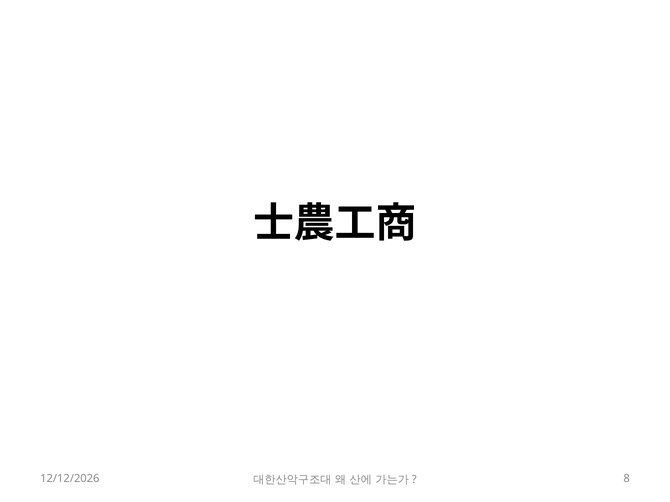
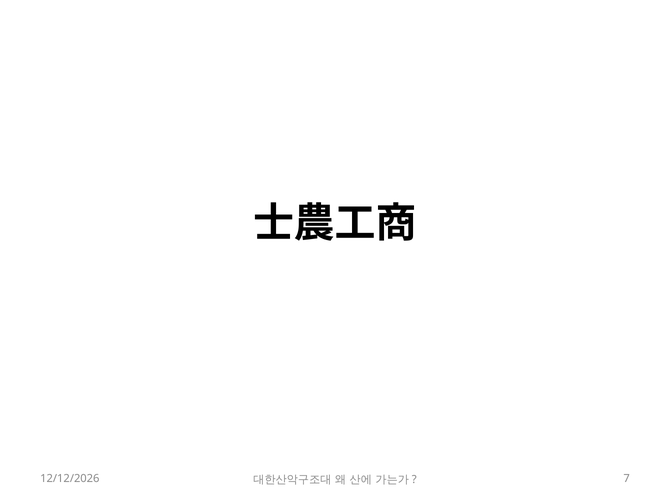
8: 8 -> 7
